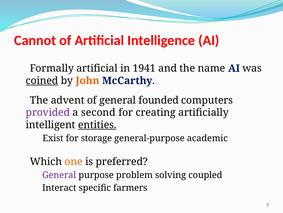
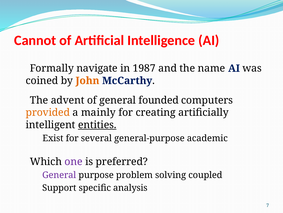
Formally artificial: artificial -> navigate
1941: 1941 -> 1987
coined underline: present -> none
provided colour: purple -> orange
second: second -> mainly
storage: storage -> several
one colour: orange -> purple
Interact: Interact -> Support
farmers: farmers -> analysis
